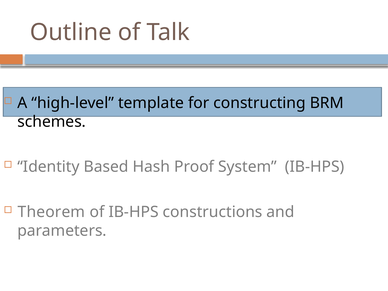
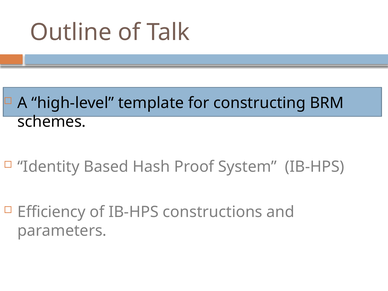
Theorem: Theorem -> Efficiency
